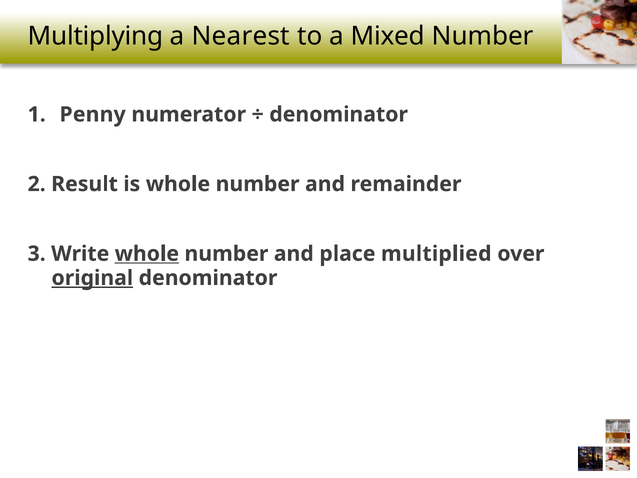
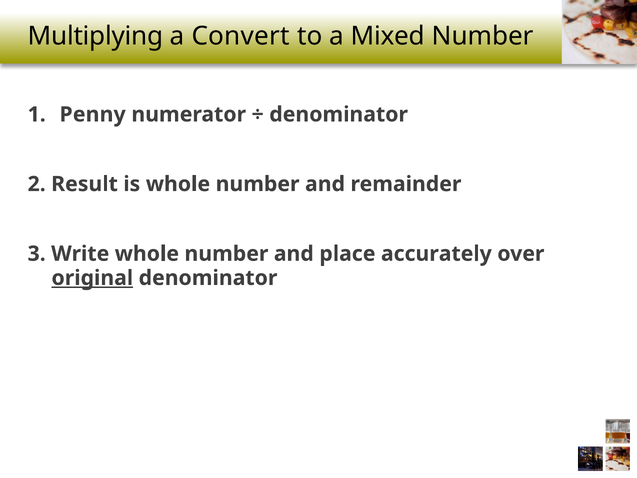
Nearest: Nearest -> Convert
whole at (147, 254) underline: present -> none
multiplied: multiplied -> accurately
